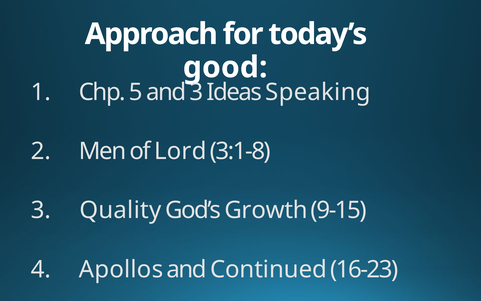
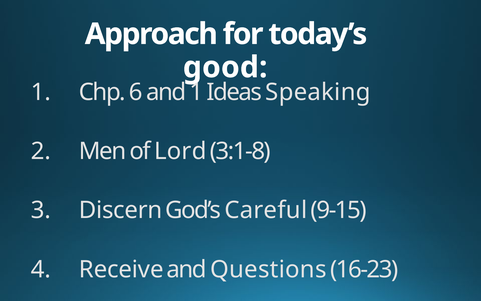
5: 5 -> 6
and 3: 3 -> 1
Quality: Quality -> Discern
Growth: Growth -> Careful
Apollos: Apollos -> Receive
Continued: Continued -> Questions
